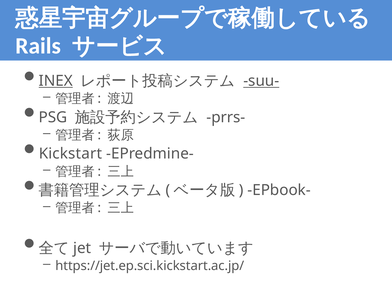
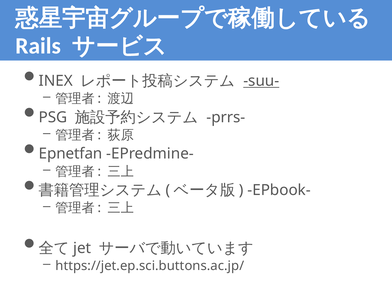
INEX underline: present -> none
Kickstart: Kickstart -> Epnetfan
https://jet.ep.sci.kickstart.ac.jp/: https://jet.ep.sci.kickstart.ac.jp/ -> https://jet.ep.sci.buttons.ac.jp/
